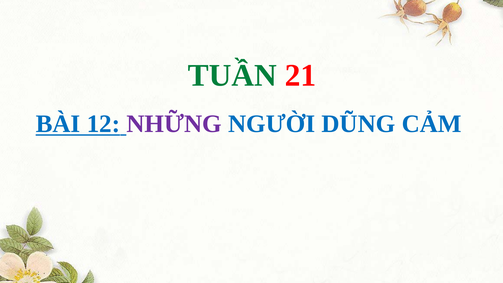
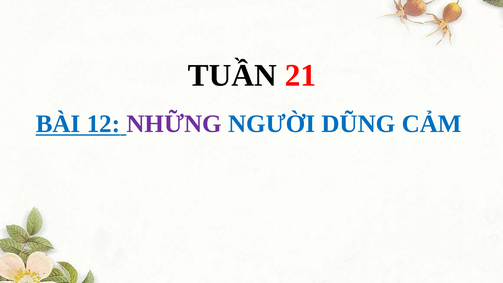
TUẦN colour: green -> black
